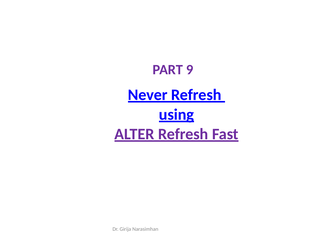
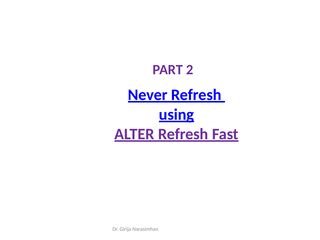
9: 9 -> 2
